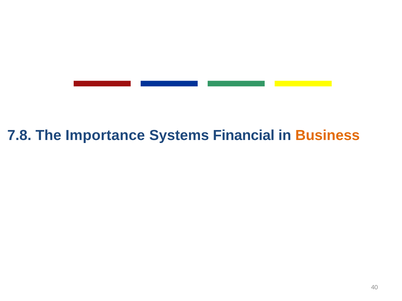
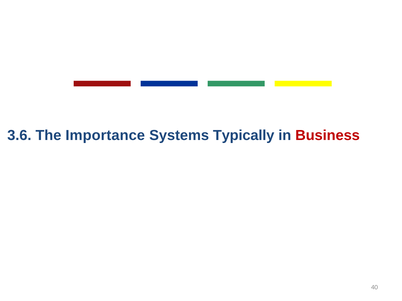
7.8: 7.8 -> 3.6
Financial: Financial -> Typically
Business colour: orange -> red
